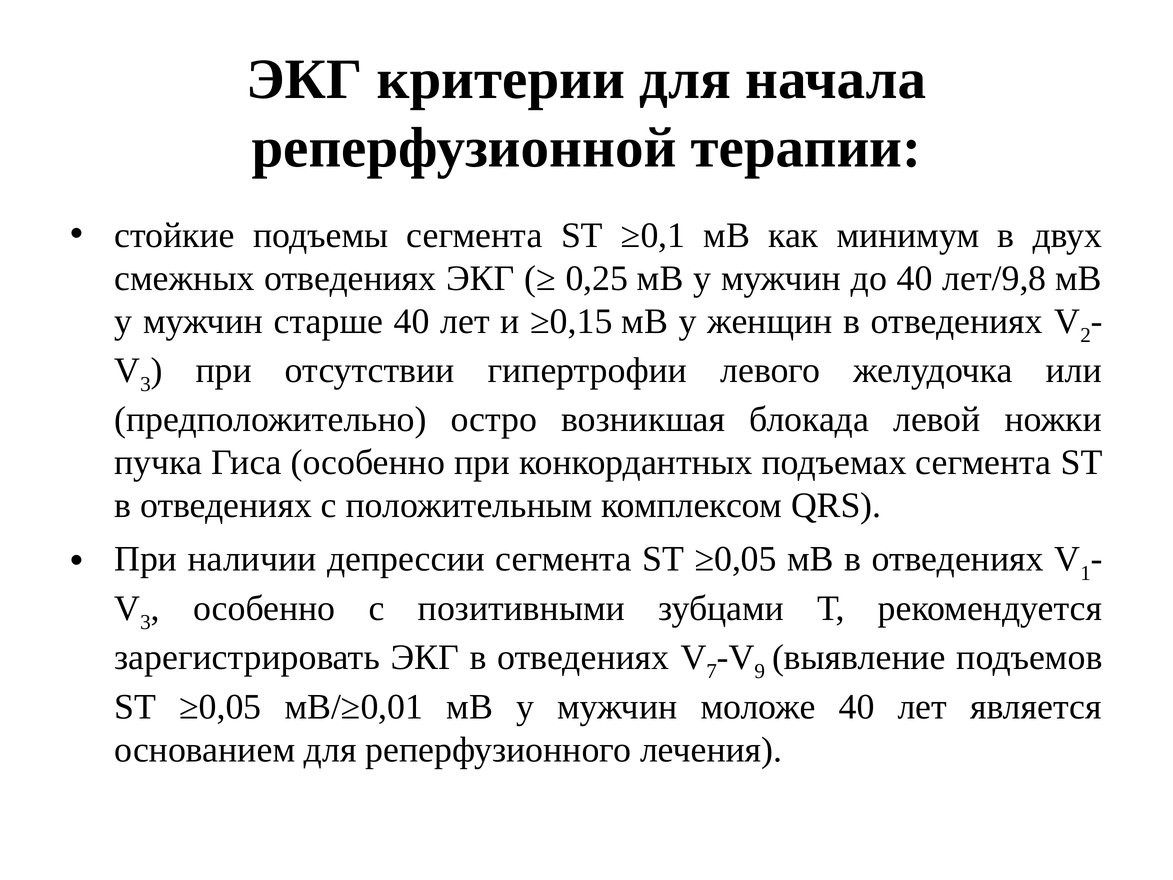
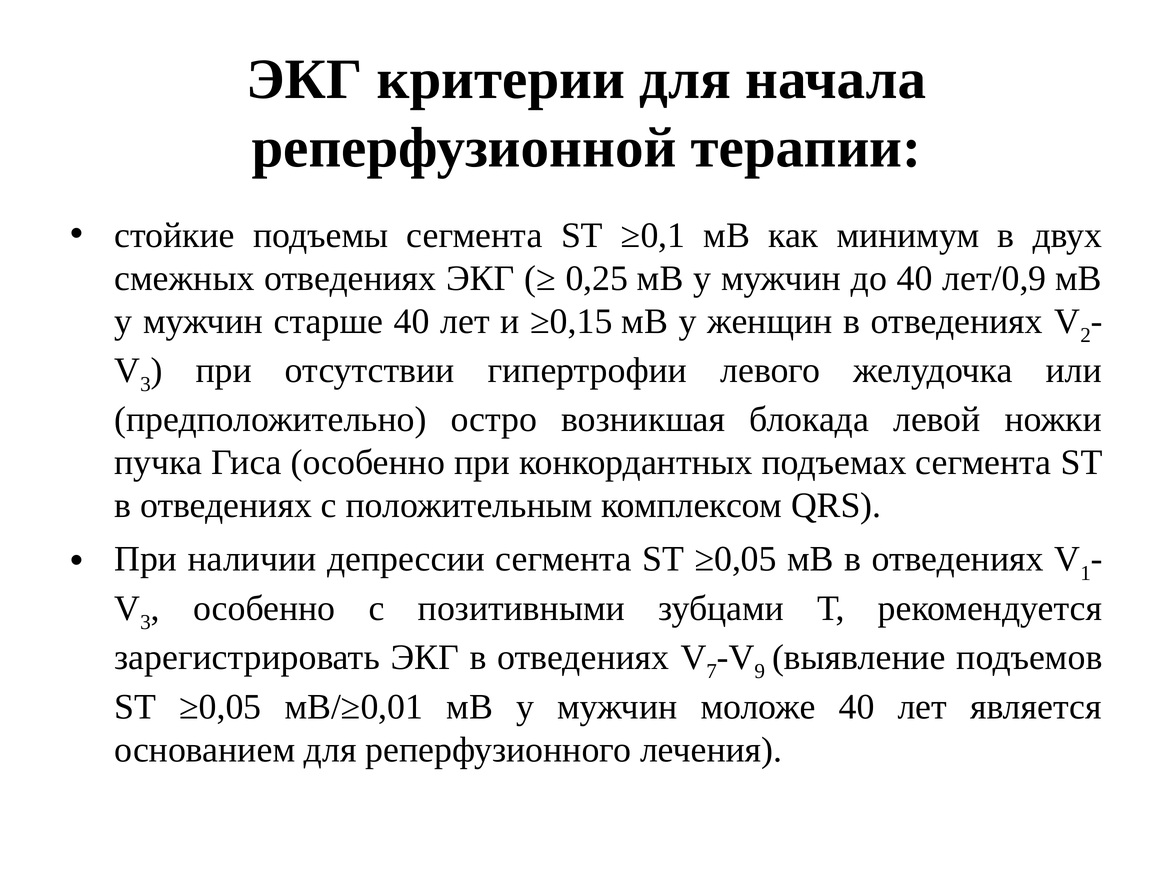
лет/9,8: лет/9,8 -> лет/0,9
